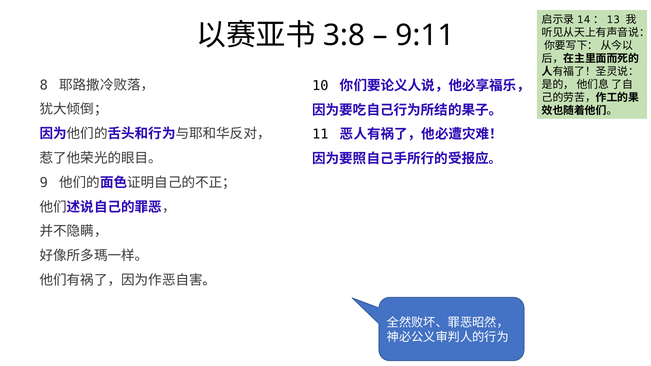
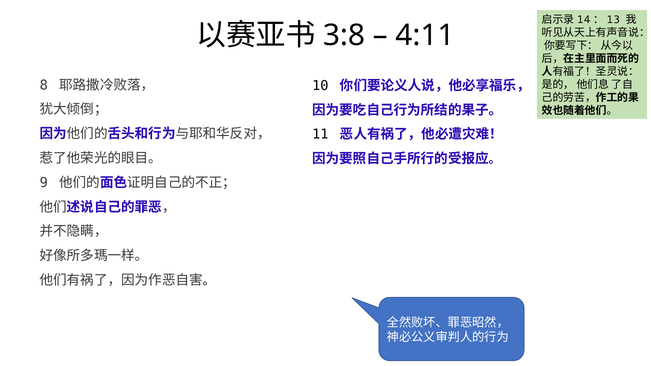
9:11: 9:11 -> 4:11
